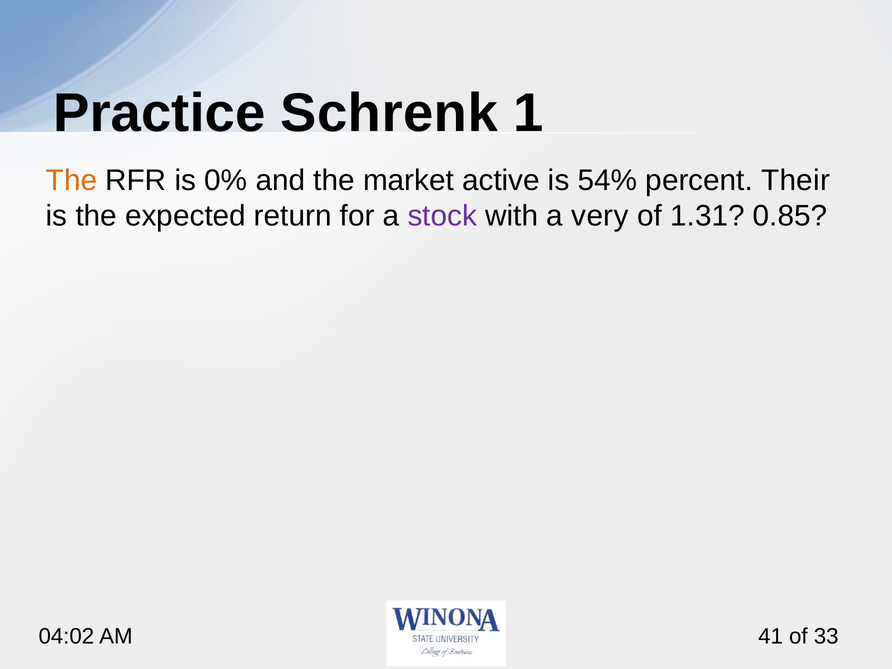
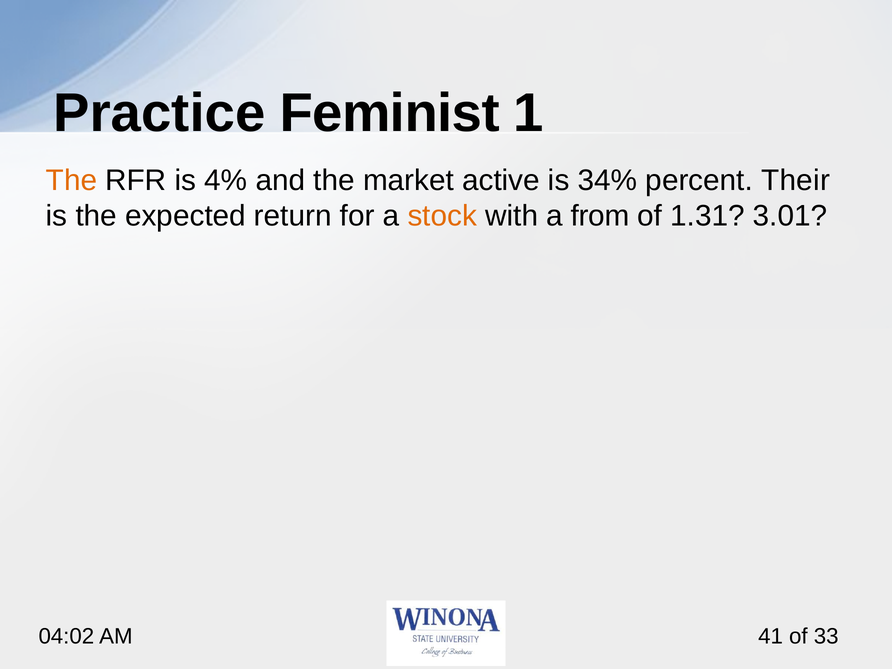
Schrenk: Schrenk -> Feminist
0%: 0% -> 4%
54%: 54% -> 34%
stock colour: purple -> orange
very: very -> from
0.85: 0.85 -> 3.01
